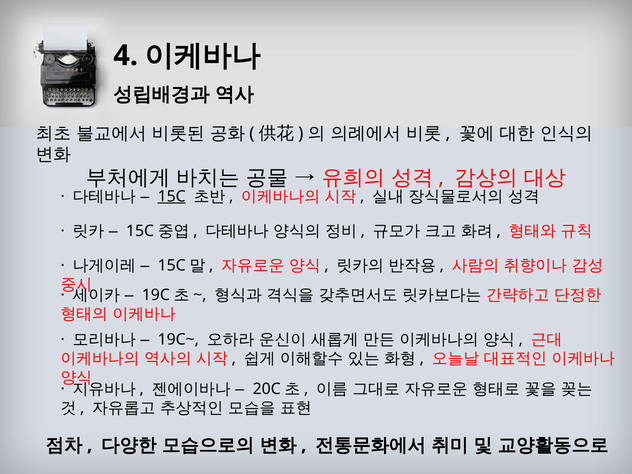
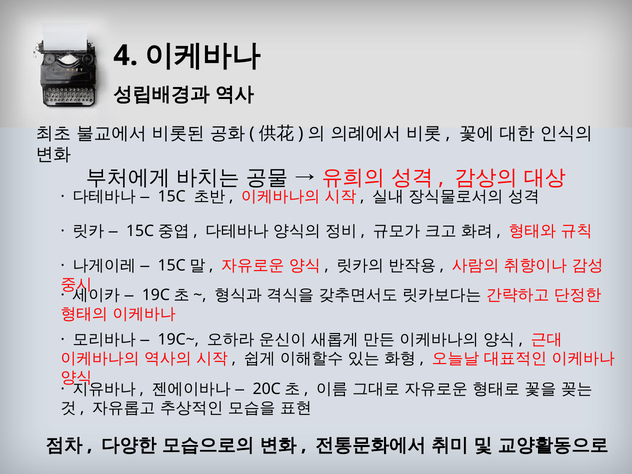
15C underline: present -> none
